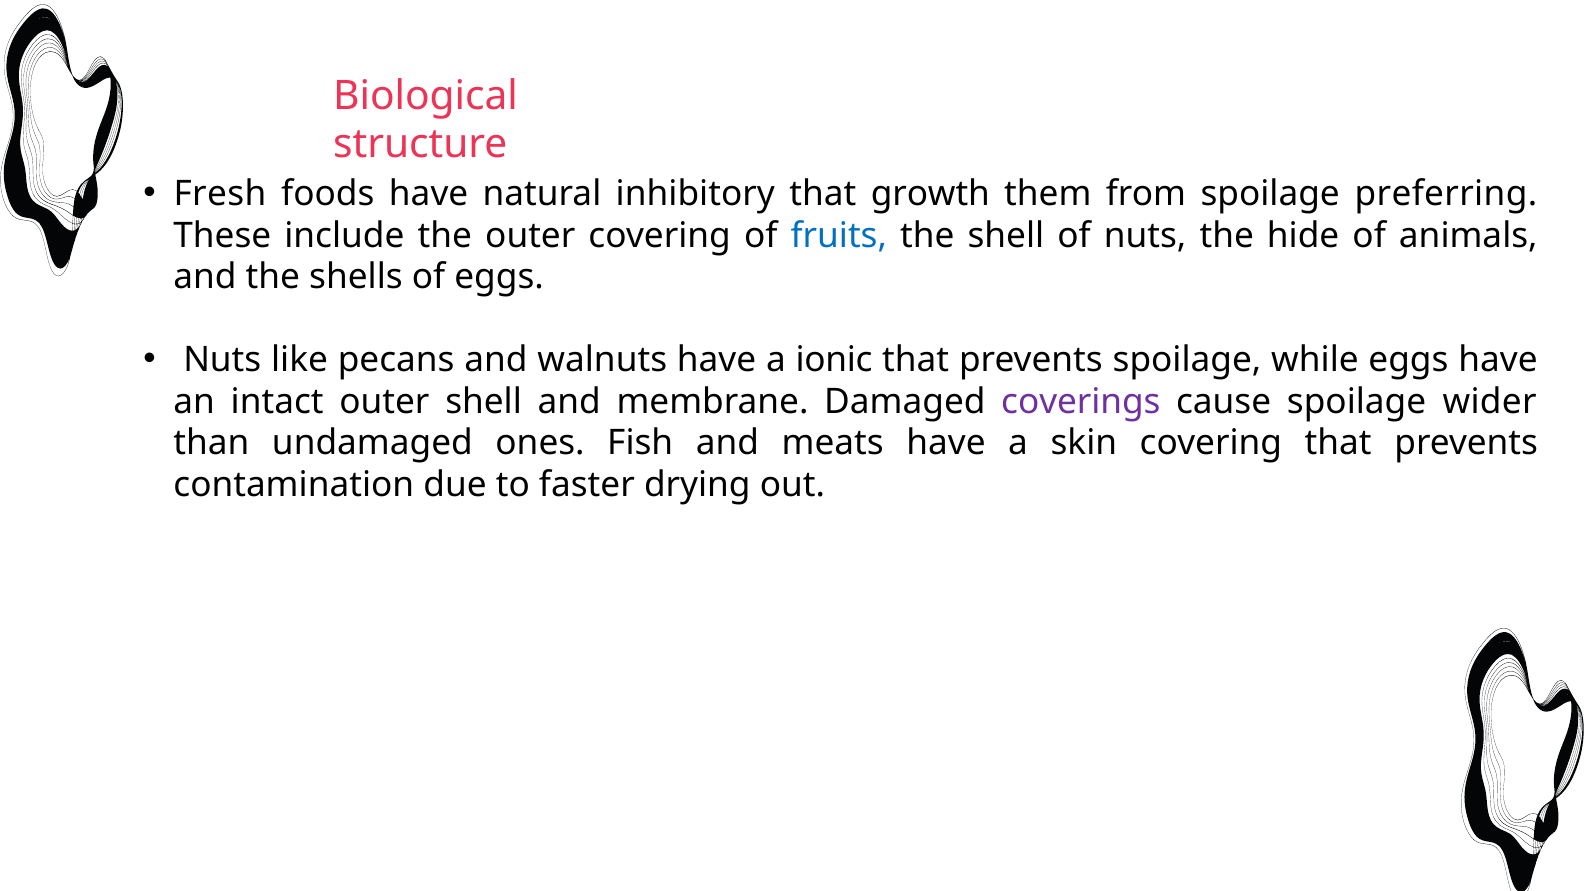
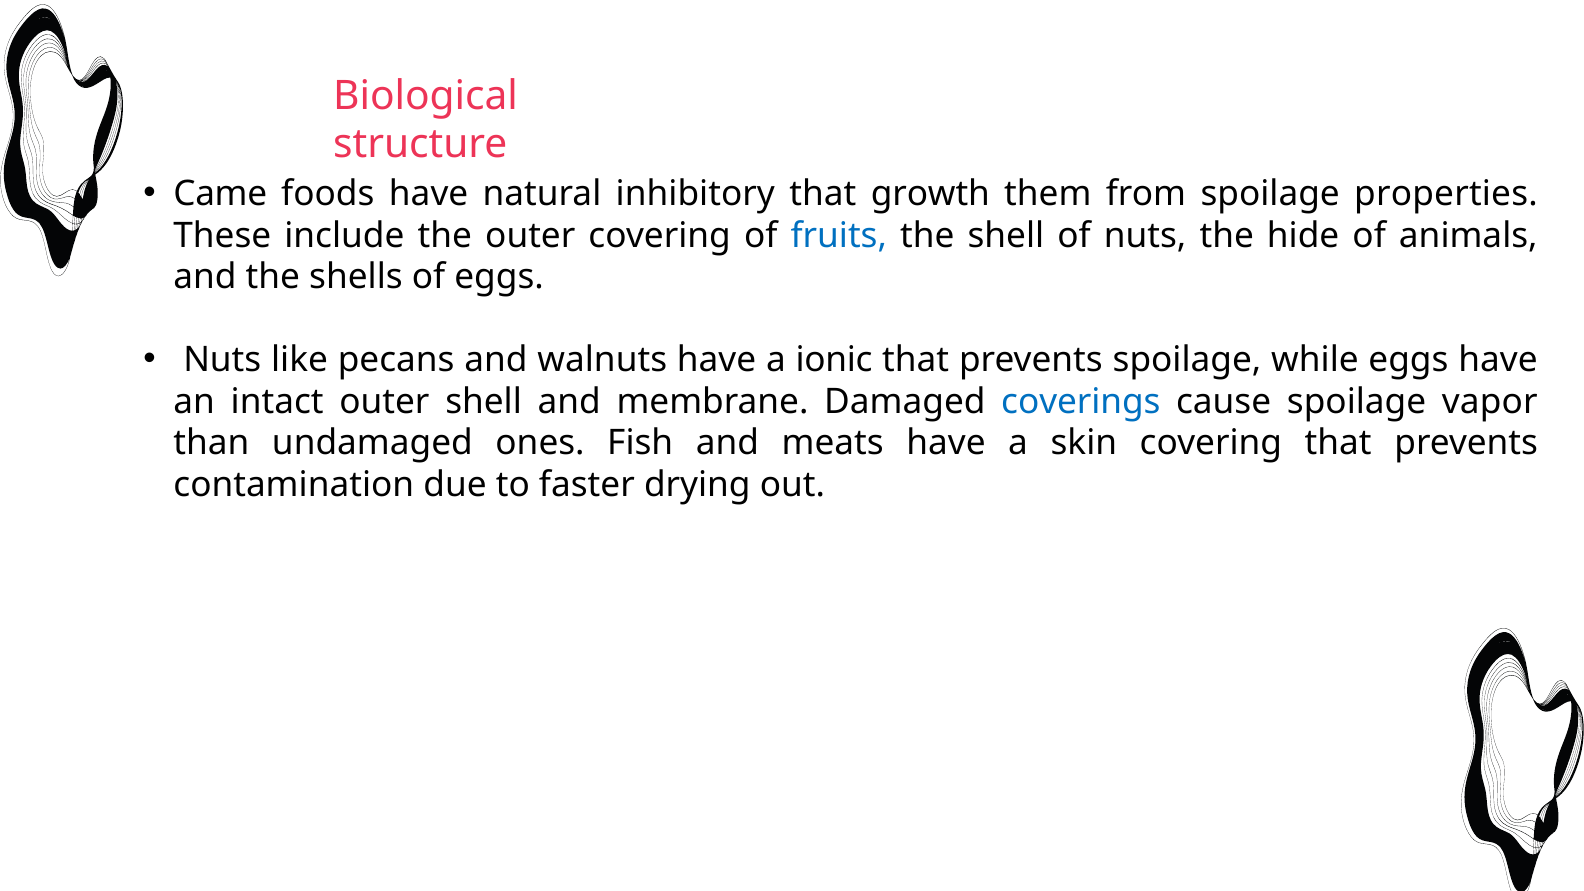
Fresh: Fresh -> Came
preferring: preferring -> properties
coverings colour: purple -> blue
wider: wider -> vapor
